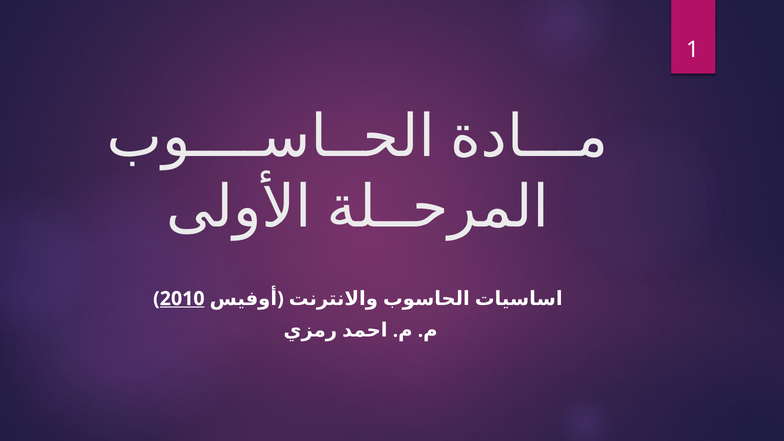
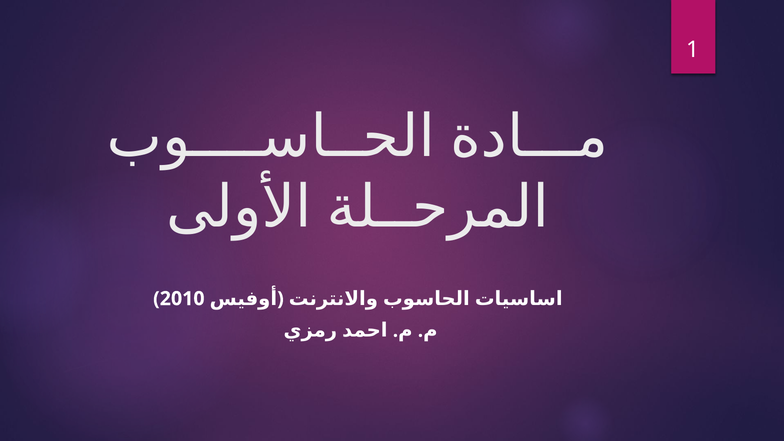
2010 underline: present -> none
